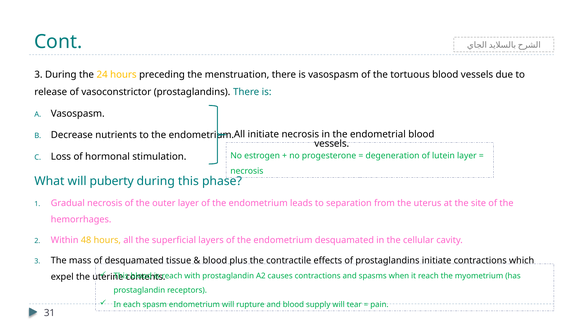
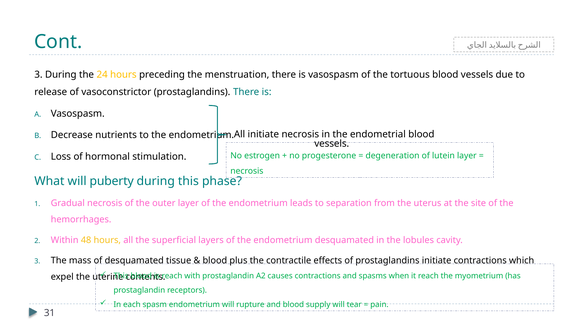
cellular: cellular -> lobules
